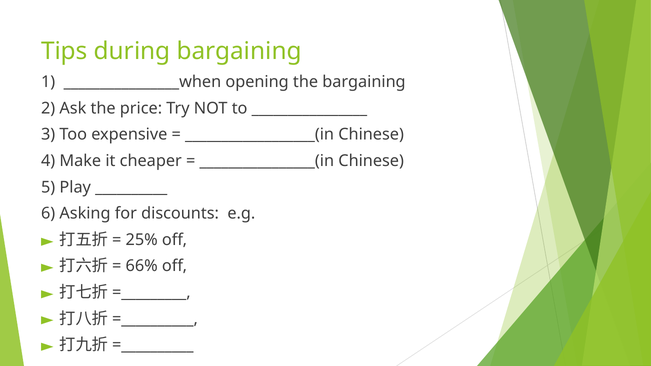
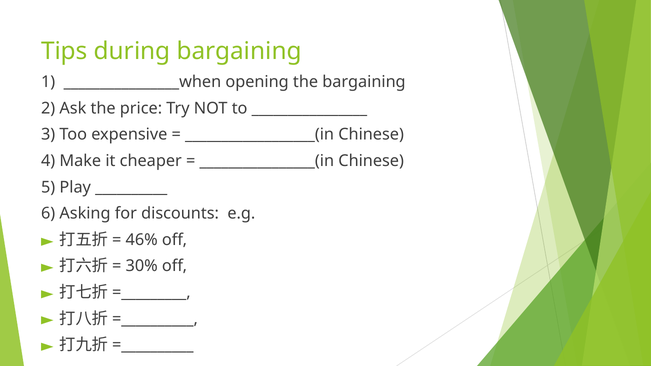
25%: 25% -> 46%
66%: 66% -> 30%
